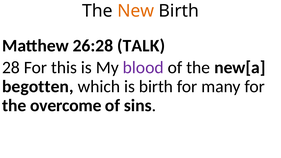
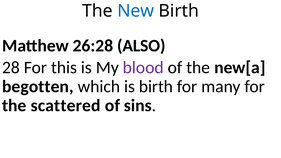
New colour: orange -> blue
TALK: TALK -> ALSO
overcome: overcome -> scattered
